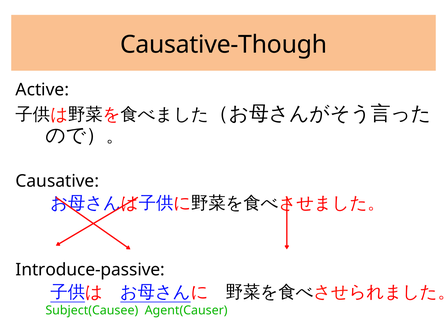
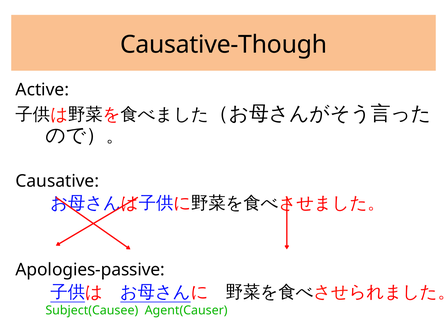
Introduce-passive: Introduce-passive -> Apologies-passive
